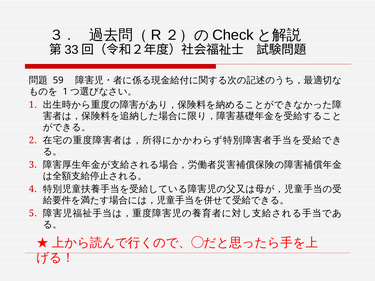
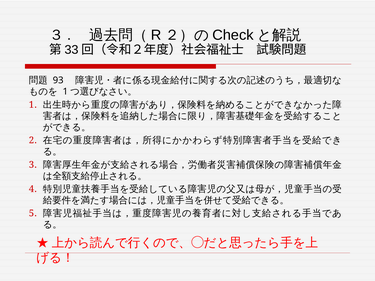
59: 59 -> 93
